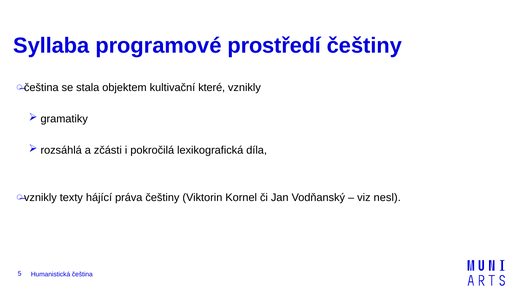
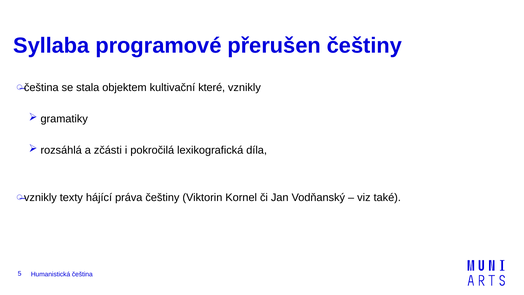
prostředí: prostředí -> přerušen
nesl: nesl -> také
